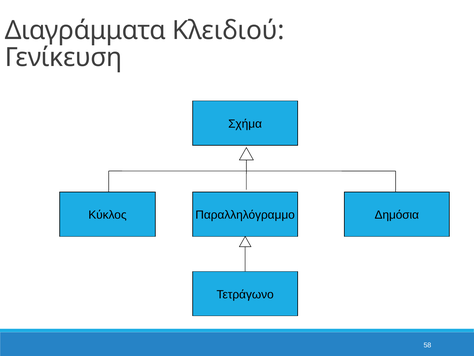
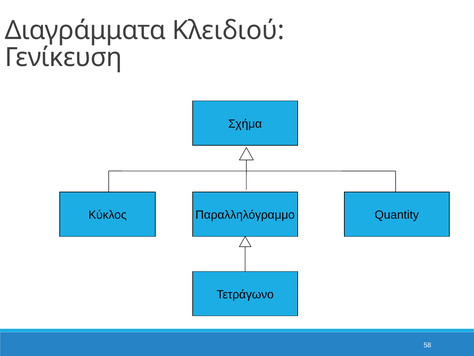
Δημόσια: Δημόσια -> Quantity
